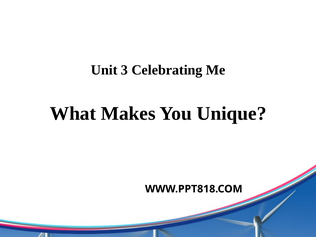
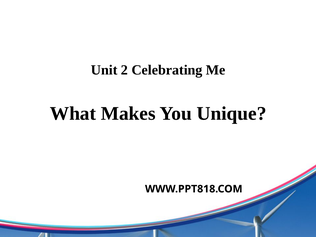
3: 3 -> 2
